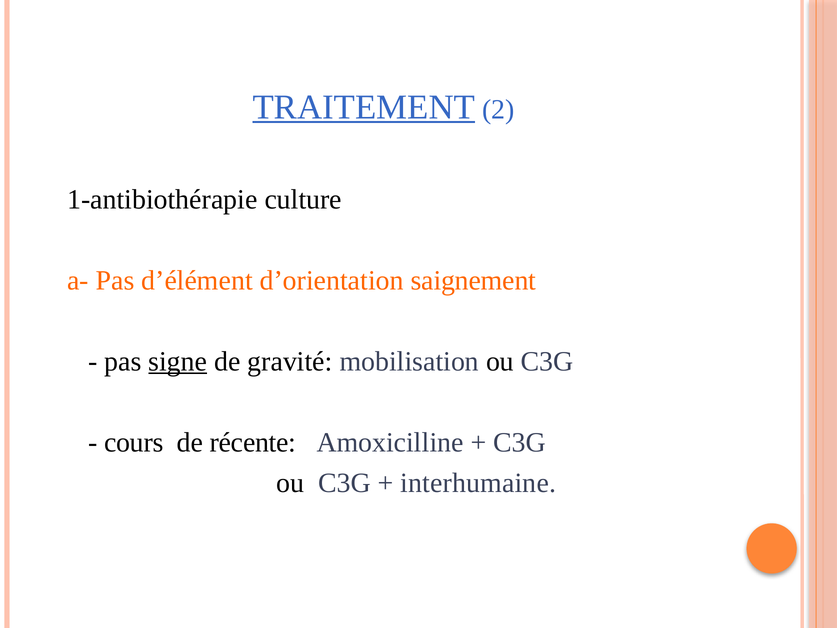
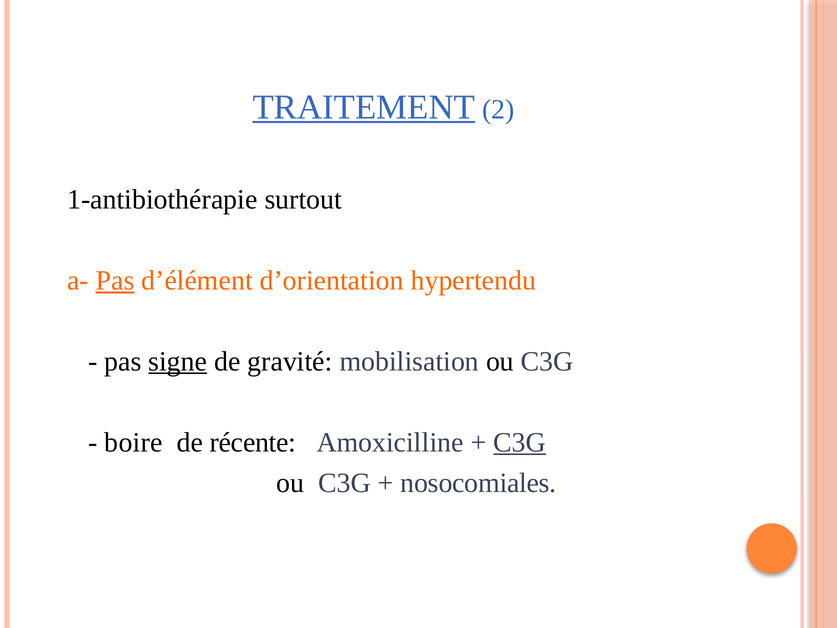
culture: culture -> surtout
Pas at (115, 280) underline: none -> present
saignement: saignement -> hypertendu
cours: cours -> boire
C3G at (520, 442) underline: none -> present
interhumaine: interhumaine -> nosocomiales
